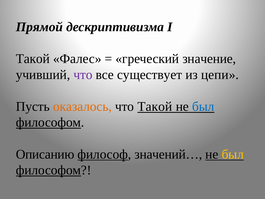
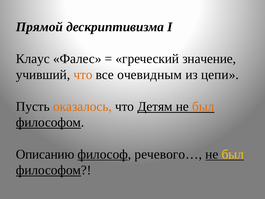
Такой at (33, 59): Такой -> Клаус
что at (83, 75) colour: purple -> orange
существует: существует -> очевидным
что Такой: Такой -> Детям
был at (203, 106) colour: blue -> orange
значений…: значений… -> речевого…
